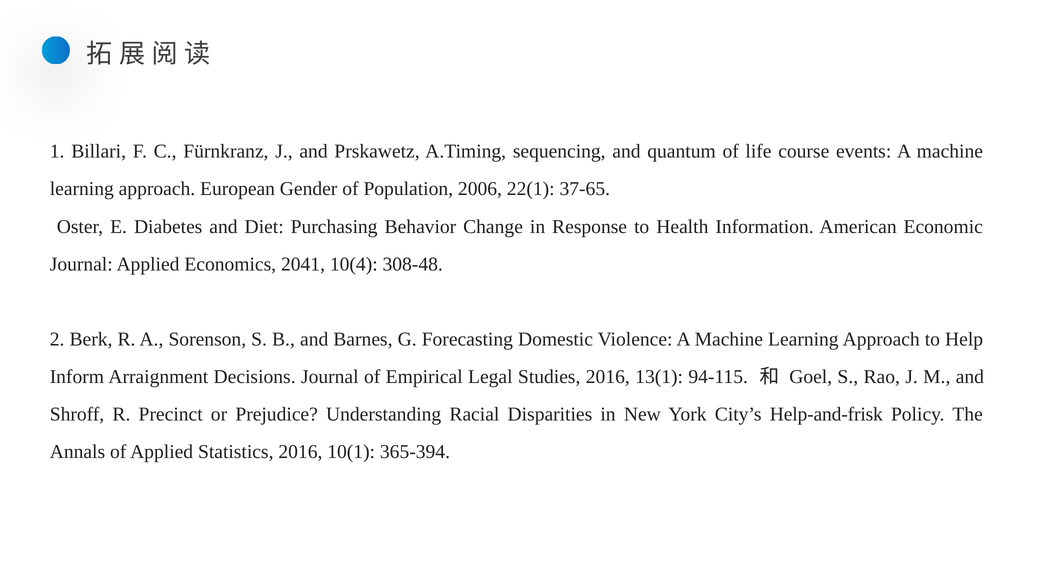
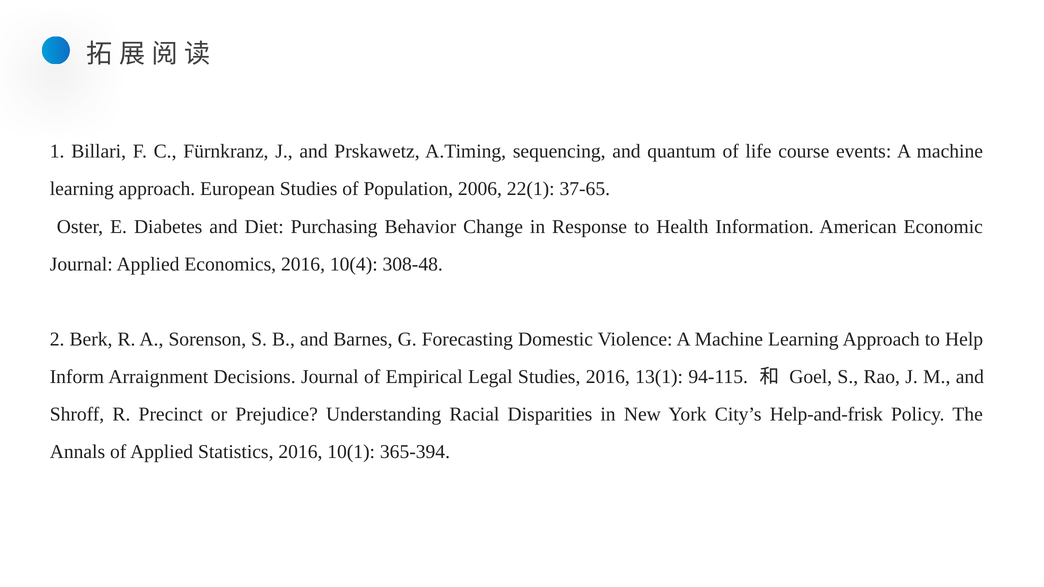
European Gender: Gender -> Studies
Economics 2041: 2041 -> 2016
